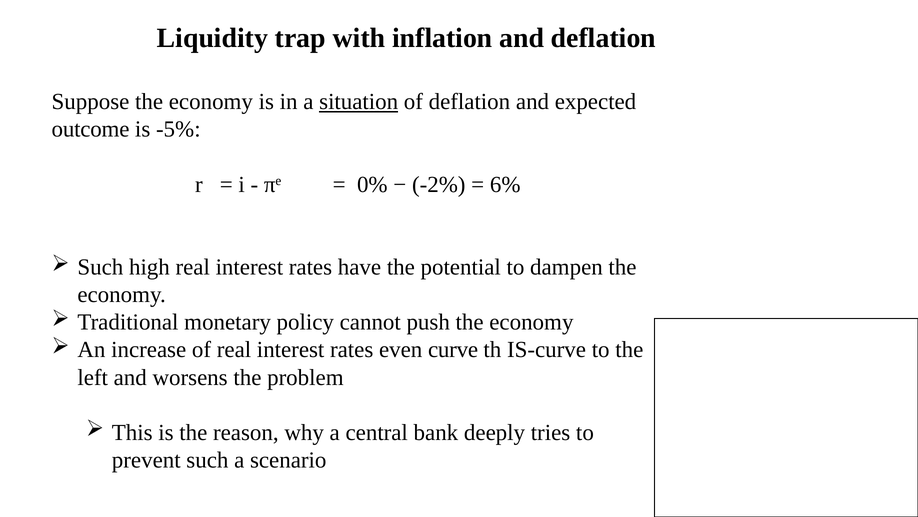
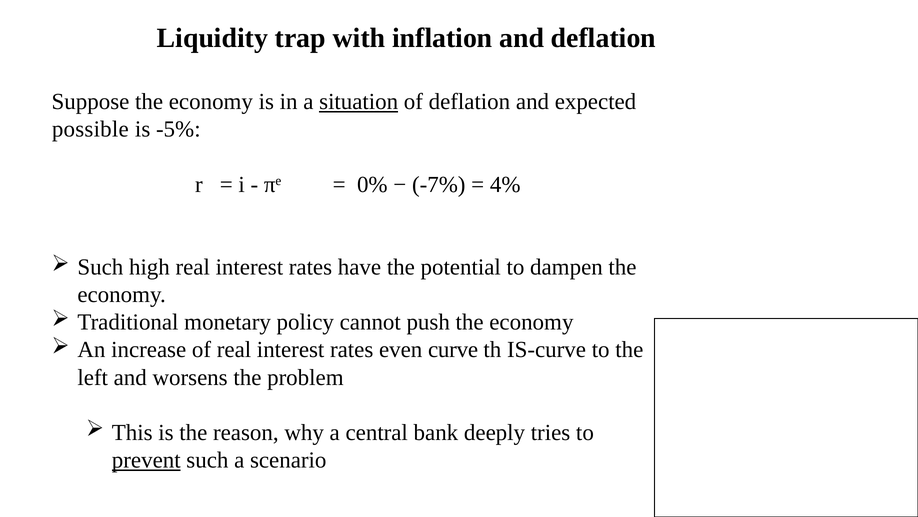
outcome: outcome -> possible
-2%: -2% -> -7%
6%: 6% -> 4%
prevent underline: none -> present
